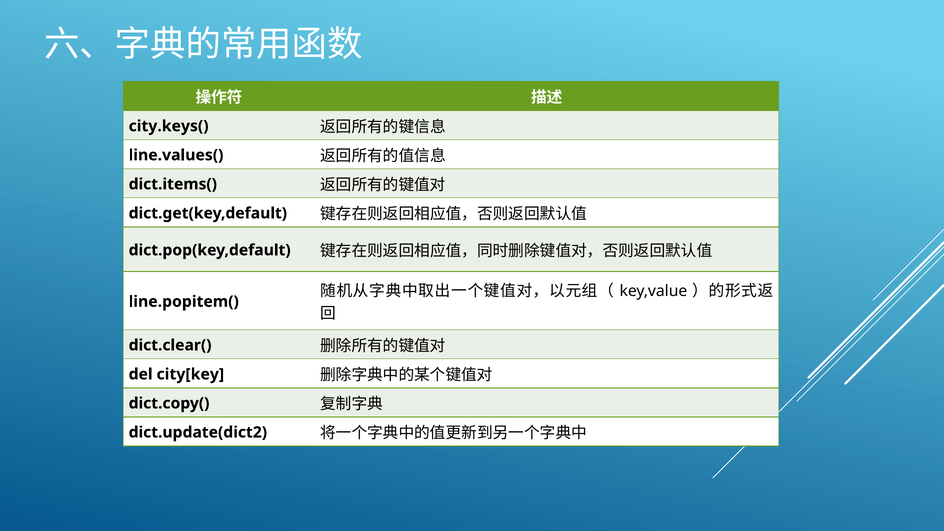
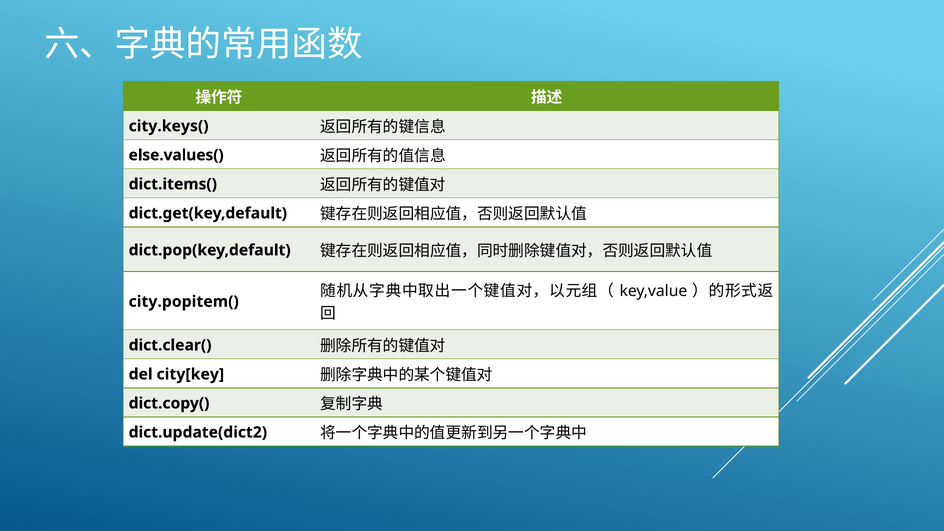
line.values(: line.values( -> else.values(
line.popitem(: line.popitem( -> city.popitem(
